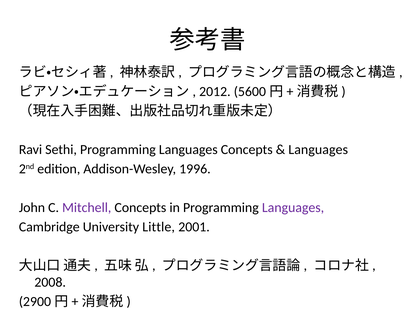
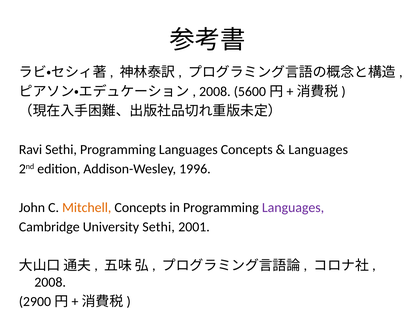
2012 at (215, 92): 2012 -> 2008
Mitchell colour: purple -> orange
University Little: Little -> Sethi
